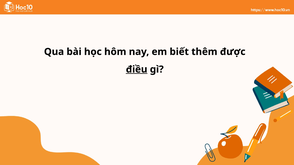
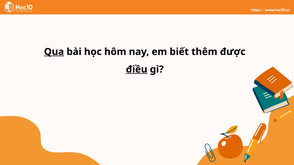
Qua underline: none -> present
